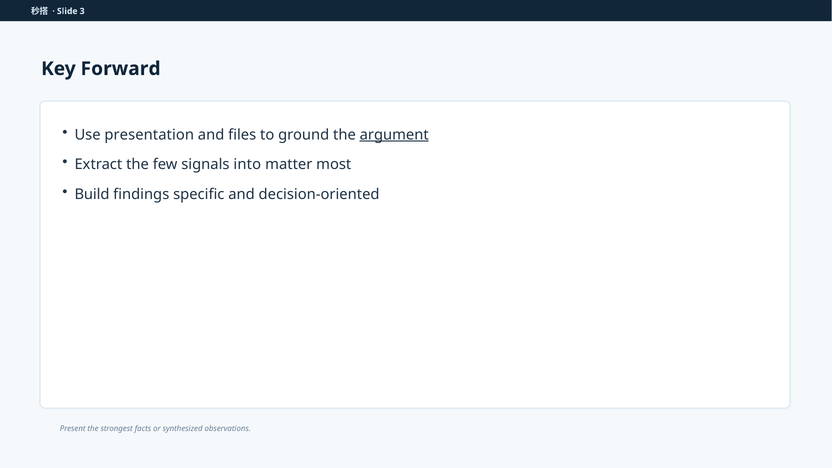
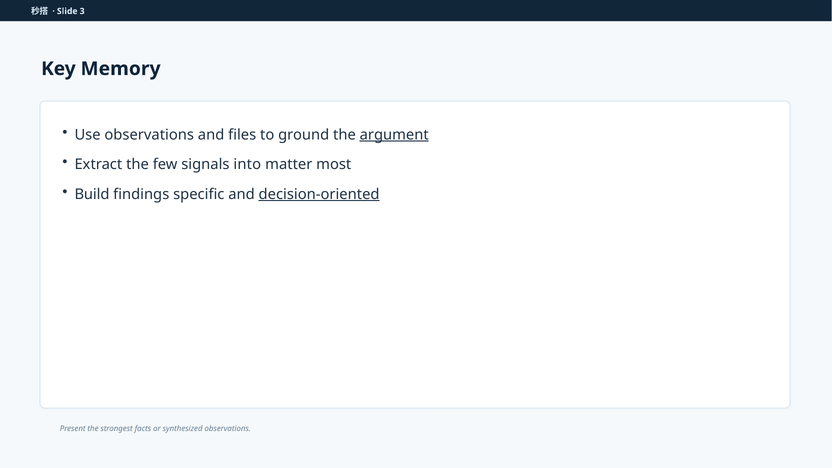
Forward: Forward -> Memory
Use presentation: presentation -> observations
decision-oriented underline: none -> present
